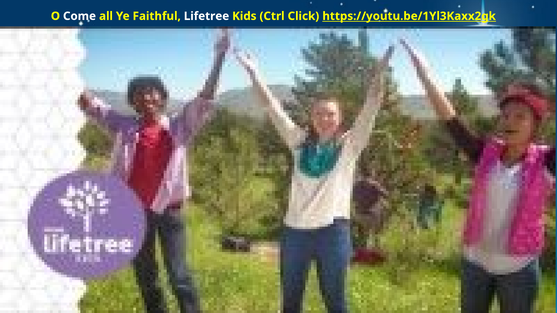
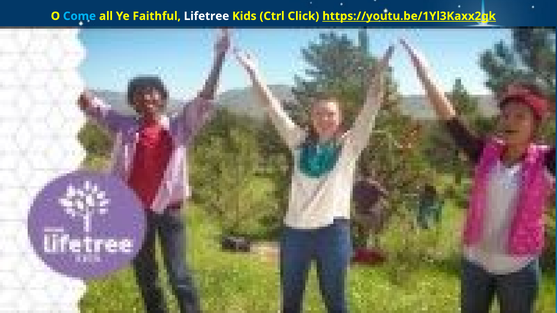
Come colour: white -> light blue
